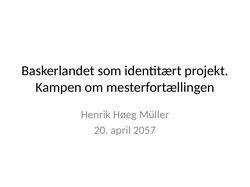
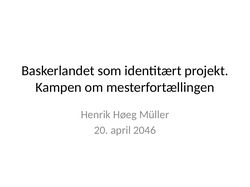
2057: 2057 -> 2046
